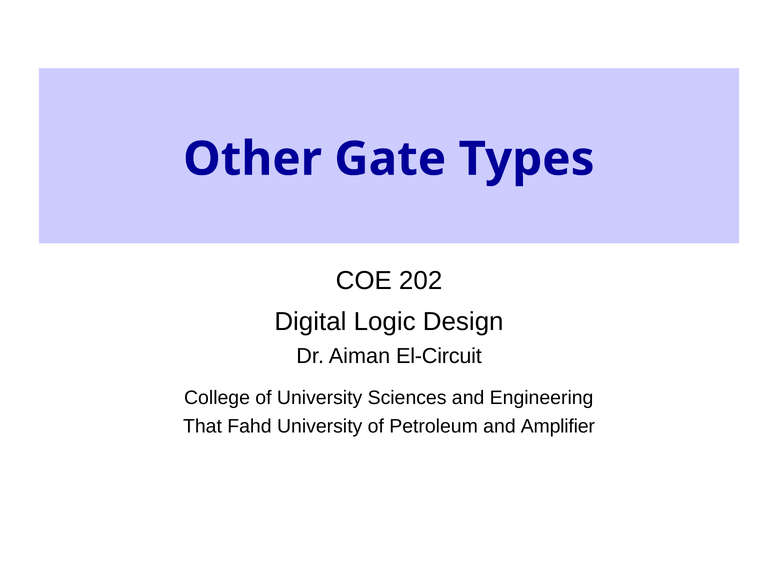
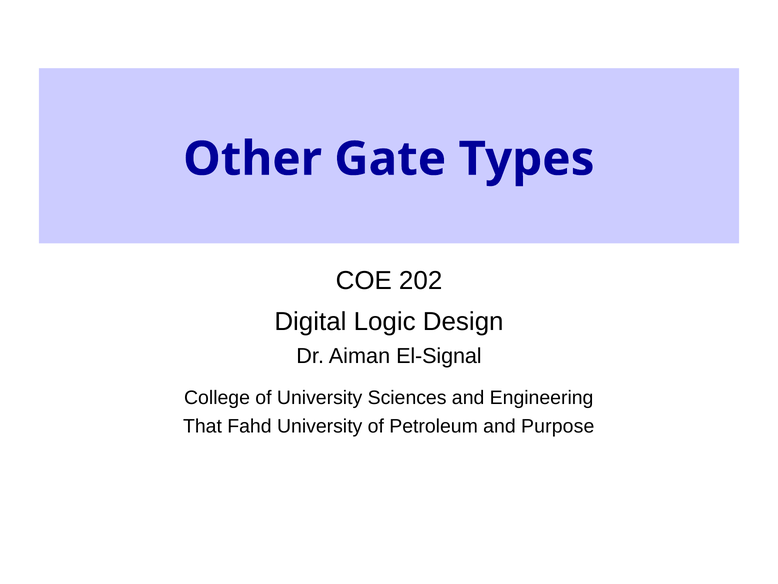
El-Circuit: El-Circuit -> El-Signal
Amplifier: Amplifier -> Purpose
